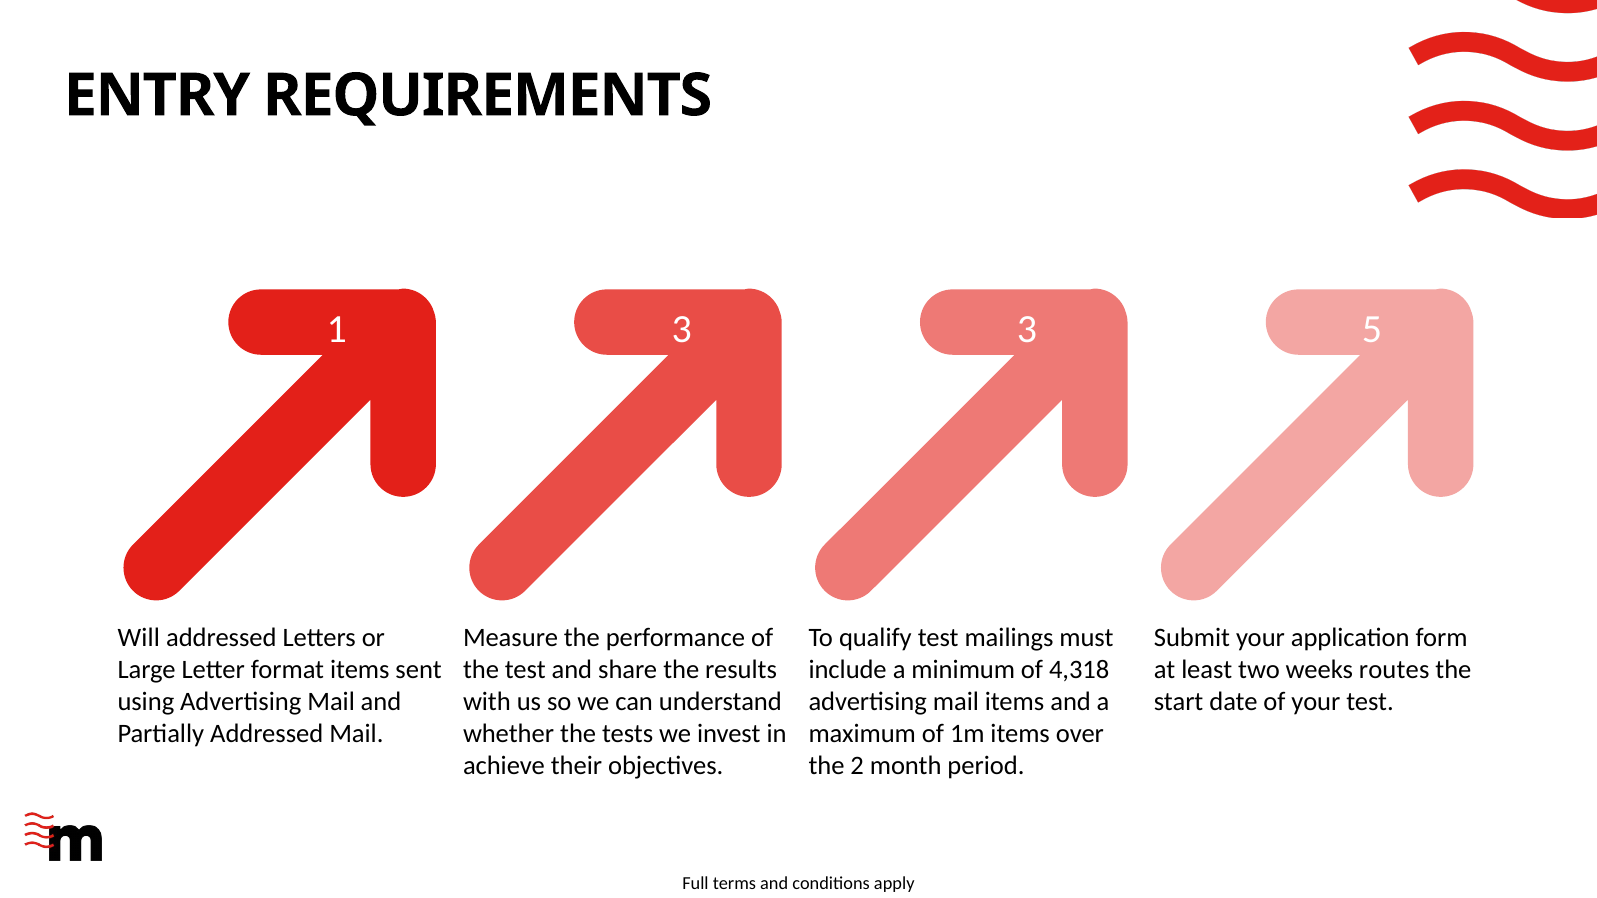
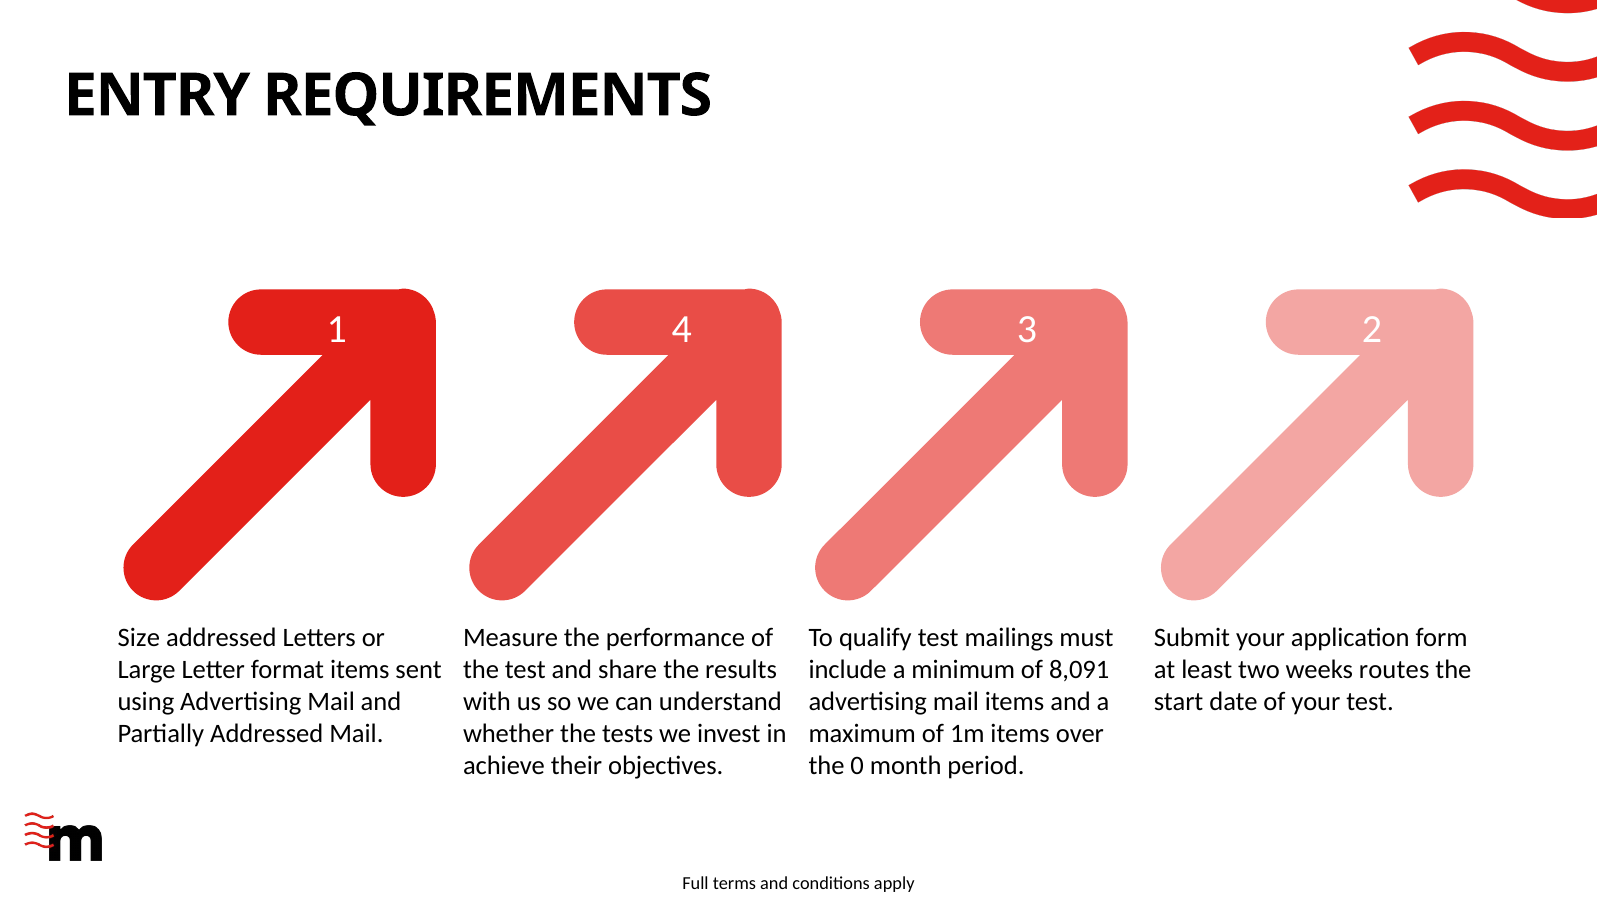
1 3: 3 -> 4
5: 5 -> 2
Will: Will -> Size
4,318: 4,318 -> 8,091
2: 2 -> 0
